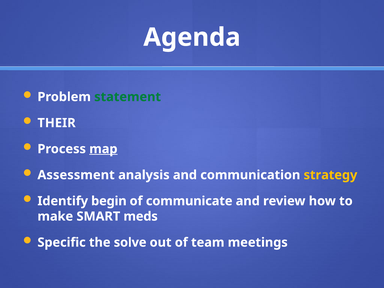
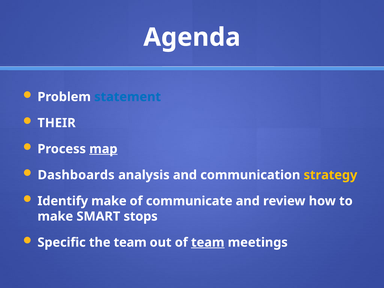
statement colour: green -> blue
Assessment: Assessment -> Dashboards
Identify begin: begin -> make
meds: meds -> stops
the solve: solve -> team
team at (208, 242) underline: none -> present
